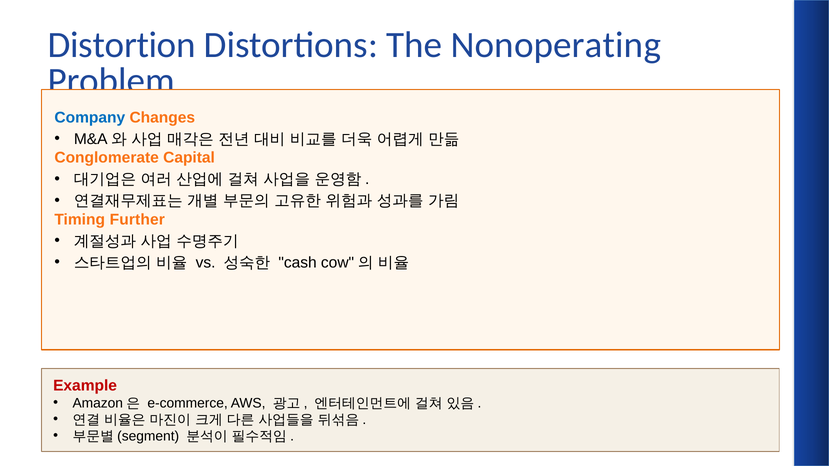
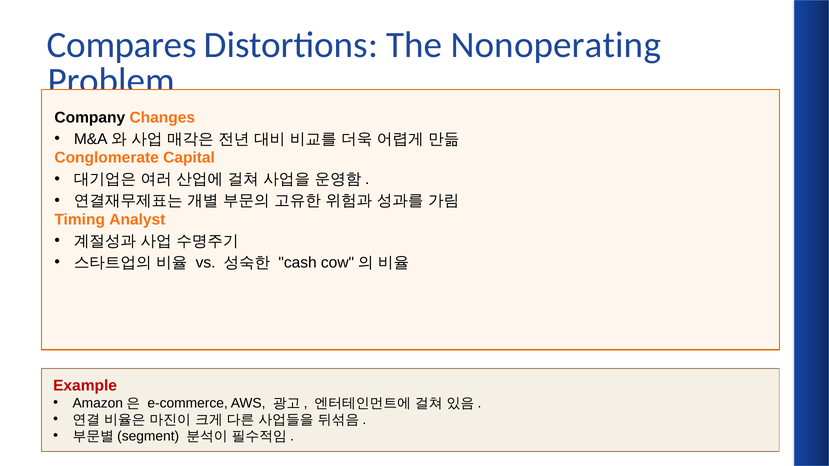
Distortion: Distortion -> Compares
Company colour: blue -> black
Further: Further -> Analyst
